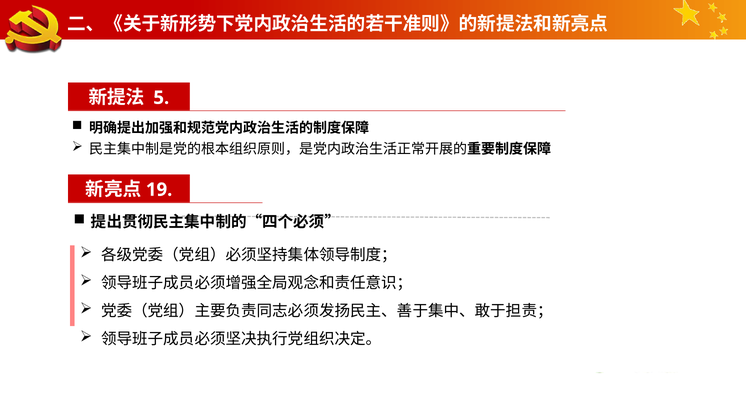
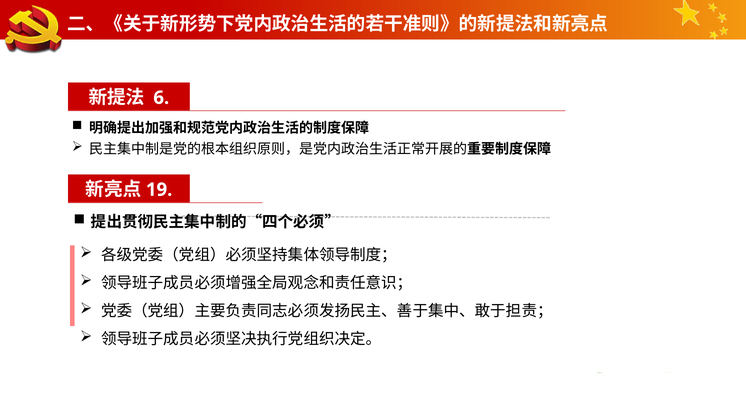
5: 5 -> 6
